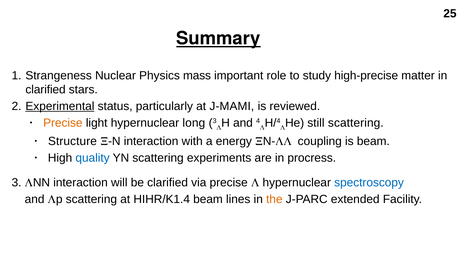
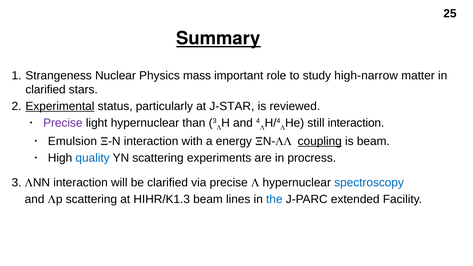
high-precise: high-precise -> high-narrow
J-MAMI: J-MAMI -> J-STAR
Precise at (63, 123) colour: orange -> purple
long: long -> than
still scattering: scattering -> interaction
Structure: Structure -> Emulsion
coupling underline: none -> present
HIHR/K1.4: HIHR/K1.4 -> HIHR/K1.3
the colour: orange -> blue
